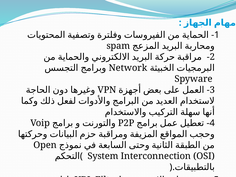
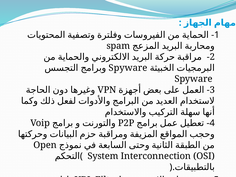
Network at (128, 68): Network -> Spyware
